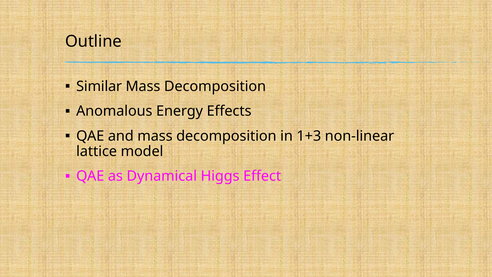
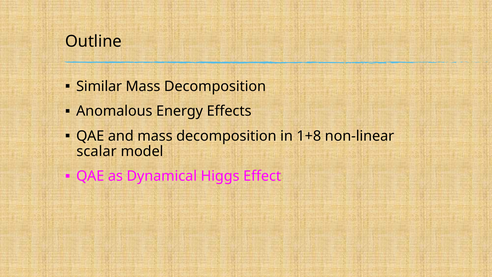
1+3: 1+3 -> 1+8
lattice: lattice -> scalar
